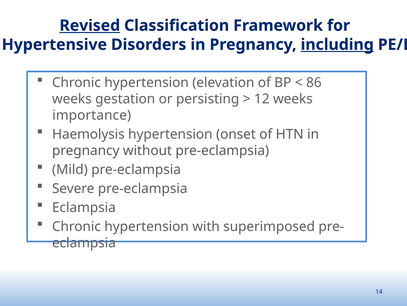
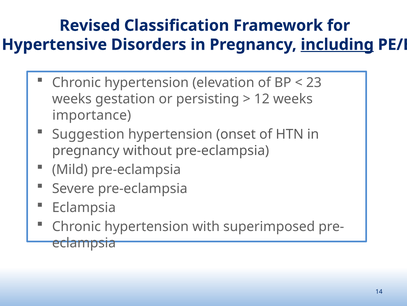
Revised underline: present -> none
86: 86 -> 23
Haemolysis: Haemolysis -> Suggestion
